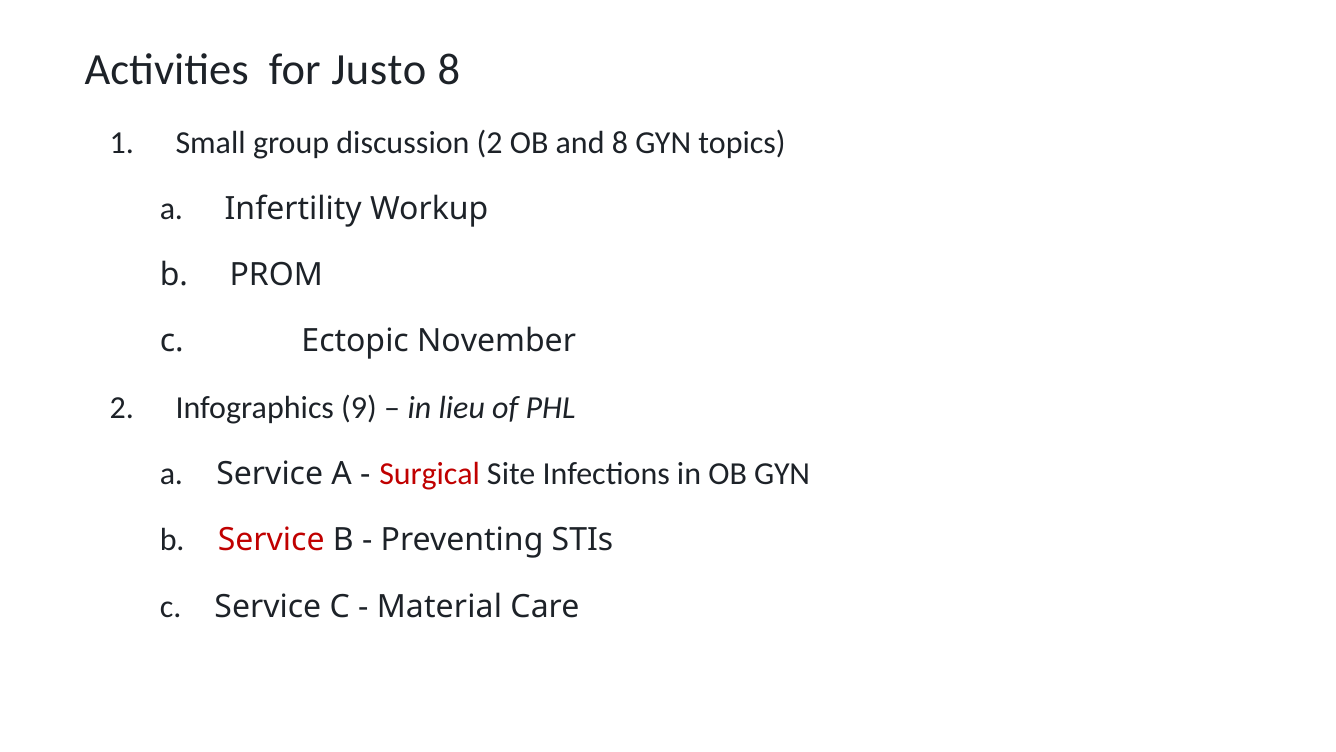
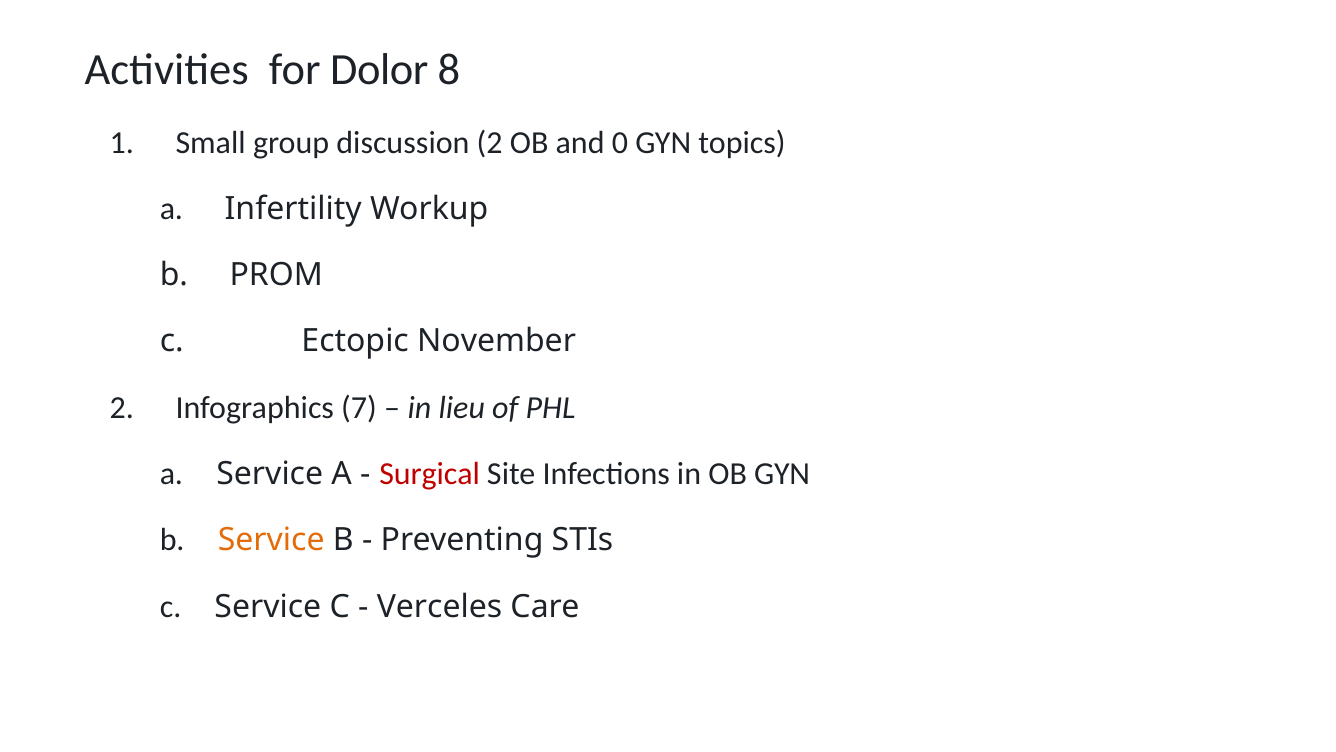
Justo: Justo -> Dolor
and 8: 8 -> 0
9: 9 -> 7
Service at (271, 540) colour: red -> orange
Material: Material -> Verceles
